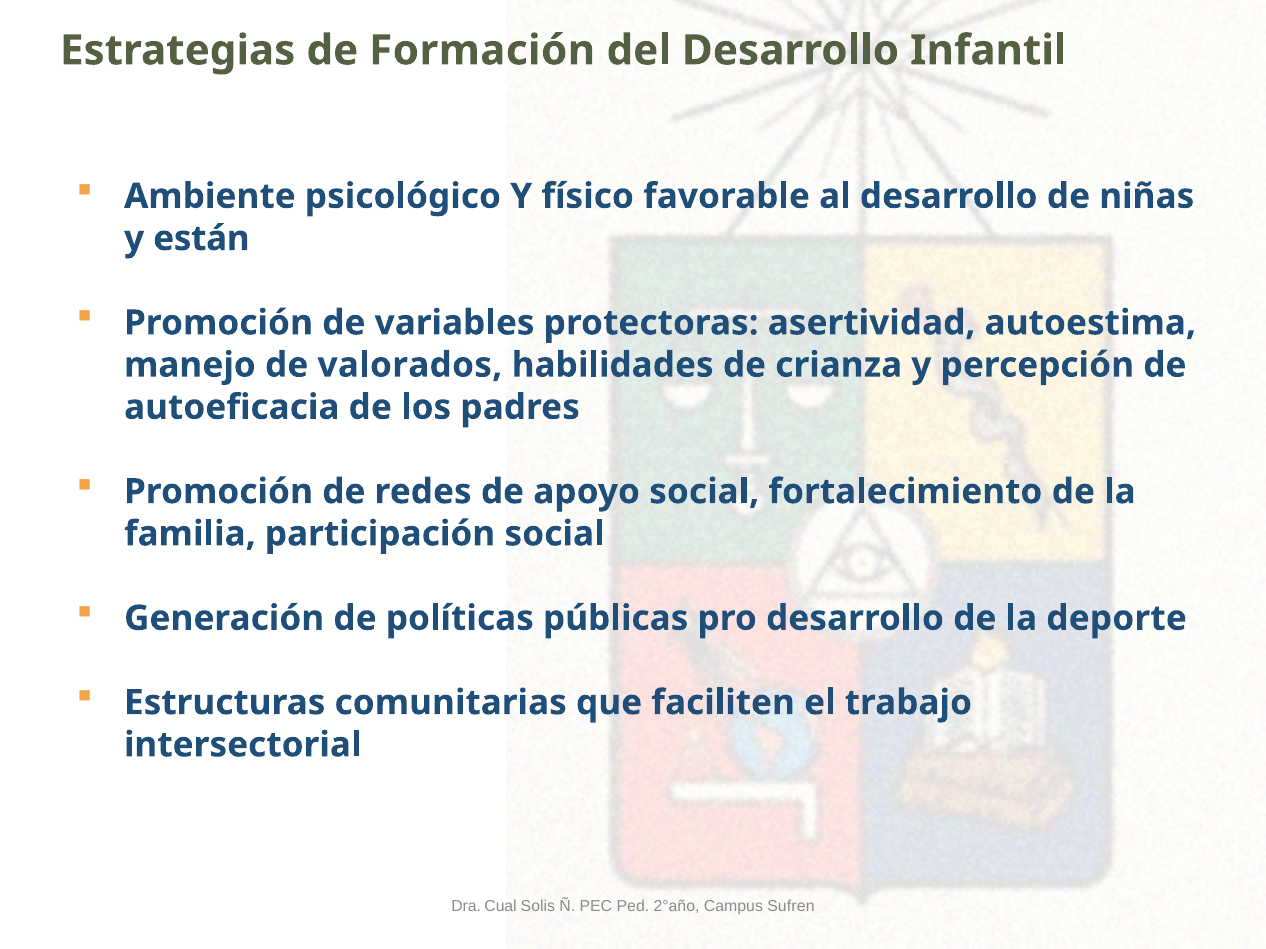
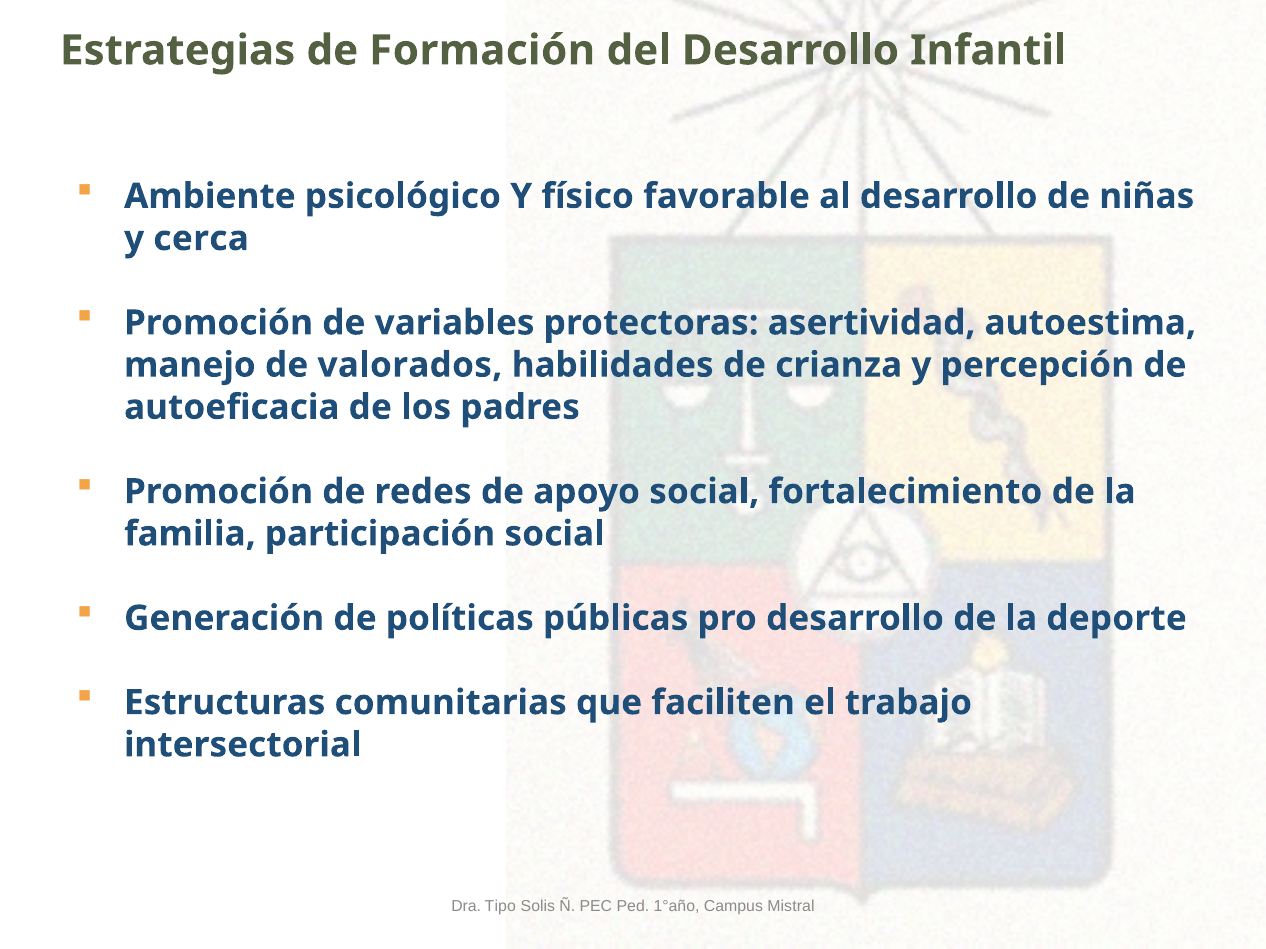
están: están -> cerca
Cual: Cual -> Tipo
2°año: 2°año -> 1°año
Sufren: Sufren -> Mistral
